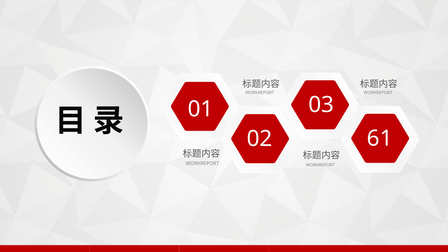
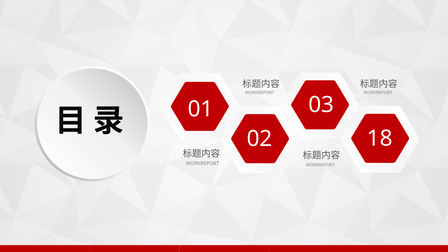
61: 61 -> 18
